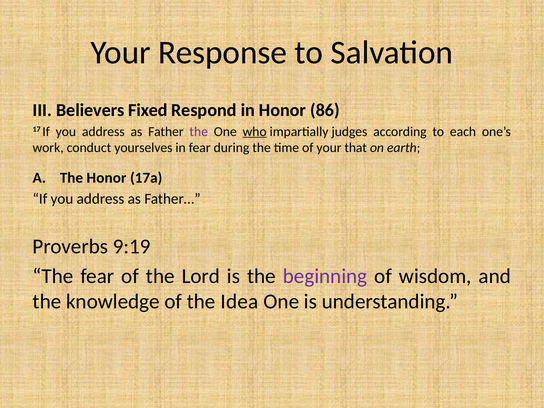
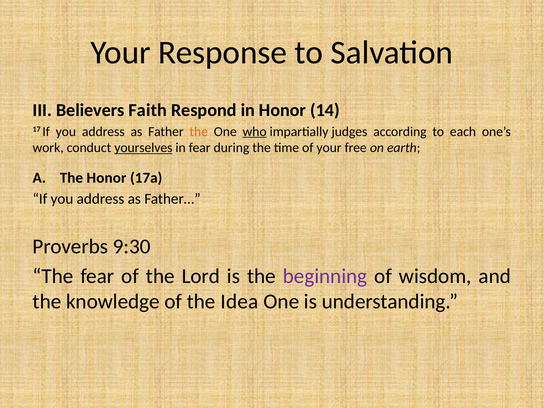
Fixed: Fixed -> Faith
86: 86 -> 14
the at (199, 132) colour: purple -> orange
yourselves underline: none -> present
that: that -> free
9:19: 9:19 -> 9:30
